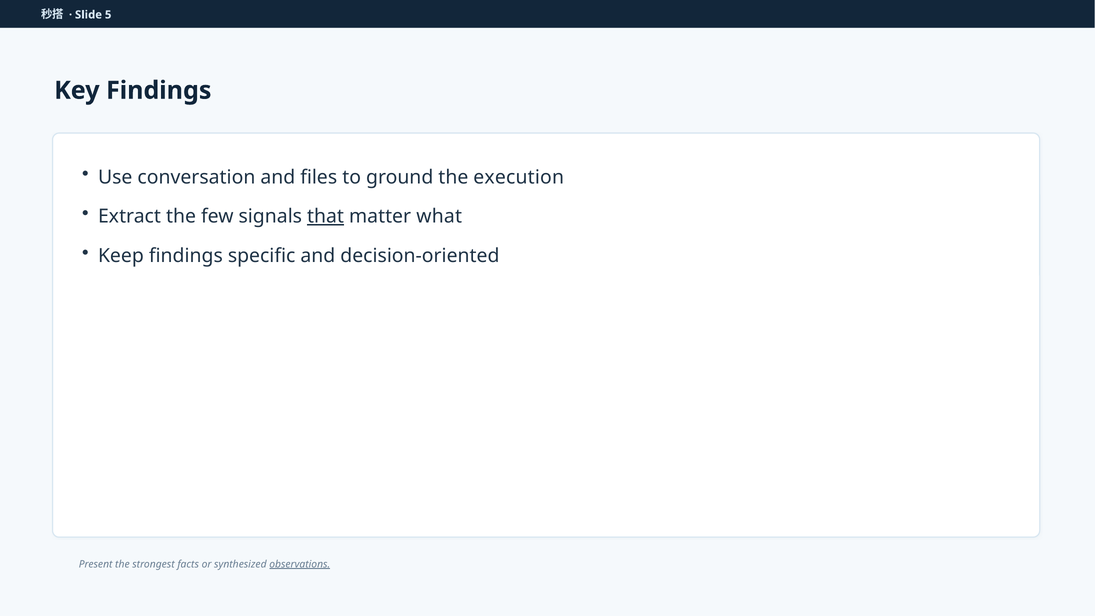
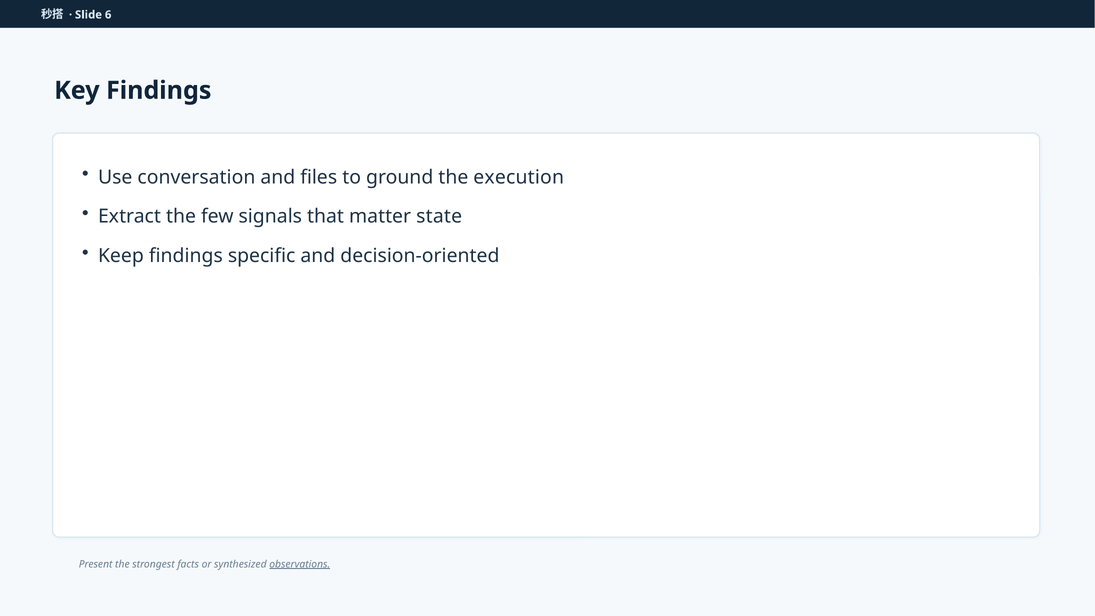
5: 5 -> 6
that underline: present -> none
what: what -> state
